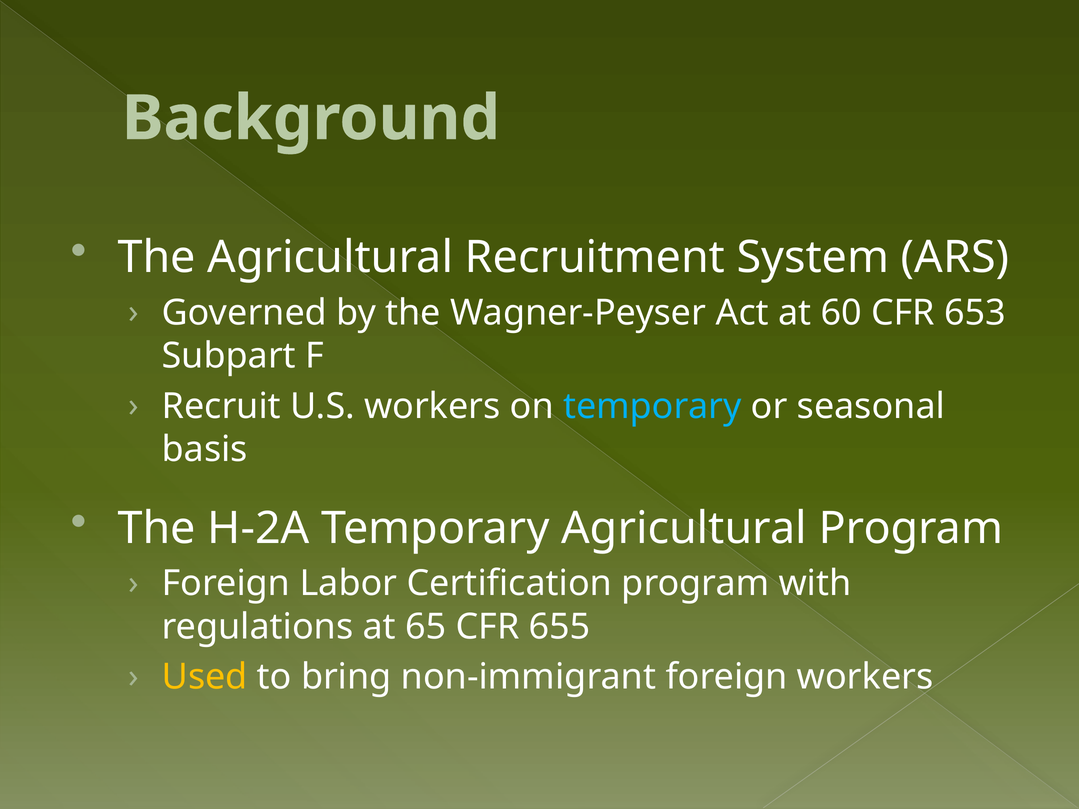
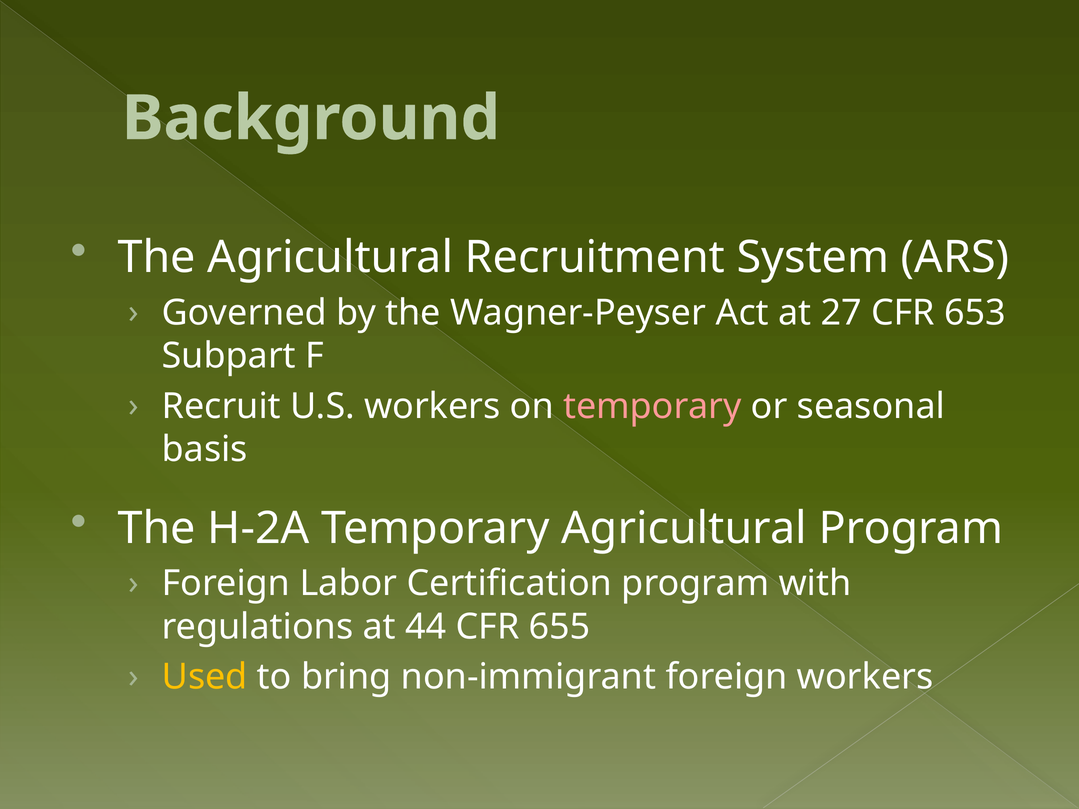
60: 60 -> 27
temporary at (652, 406) colour: light blue -> pink
65: 65 -> 44
